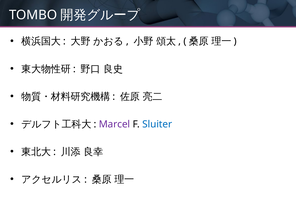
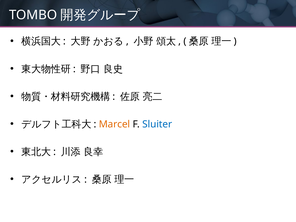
Marcel colour: purple -> orange
